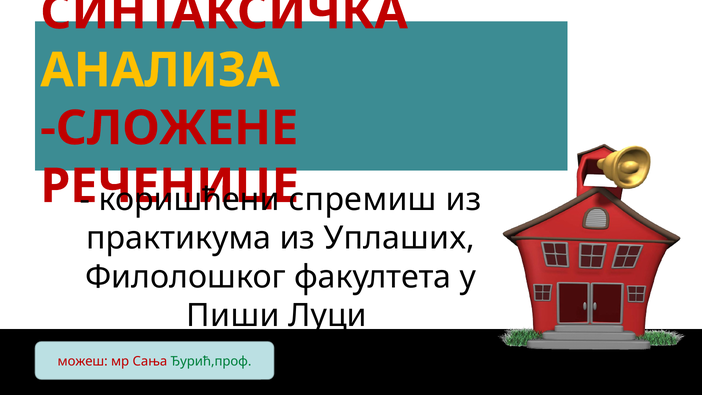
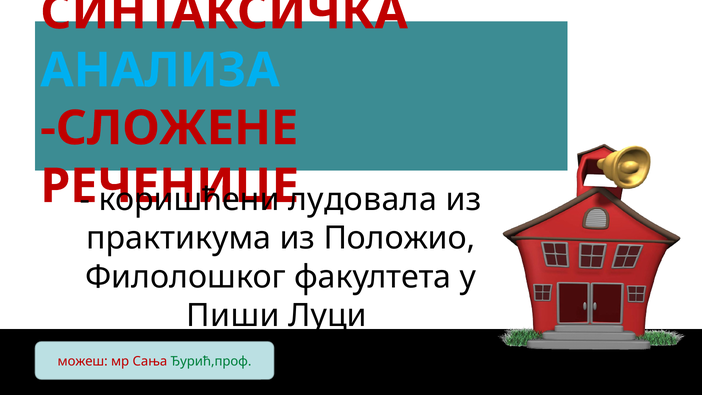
АНАЛИЗА colour: yellow -> light blue
спремиш: спремиш -> лудовала
Уплаших: Уплаших -> Положио
